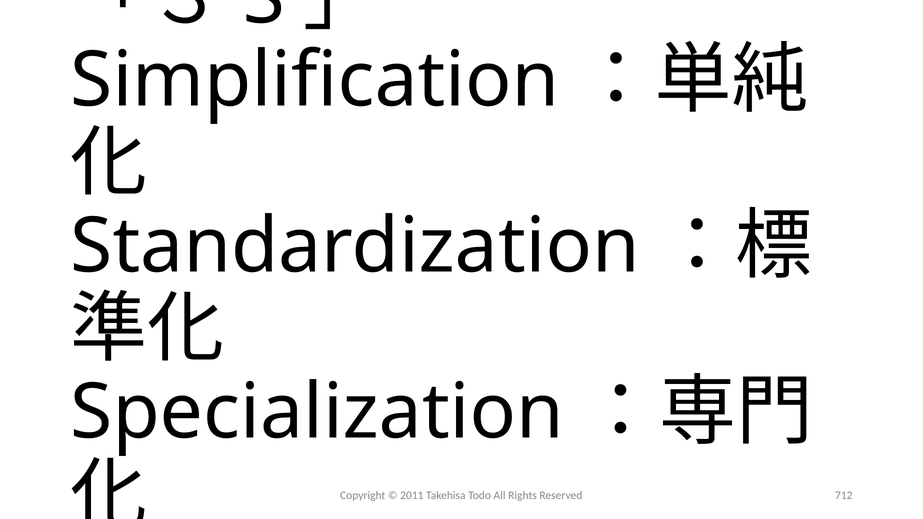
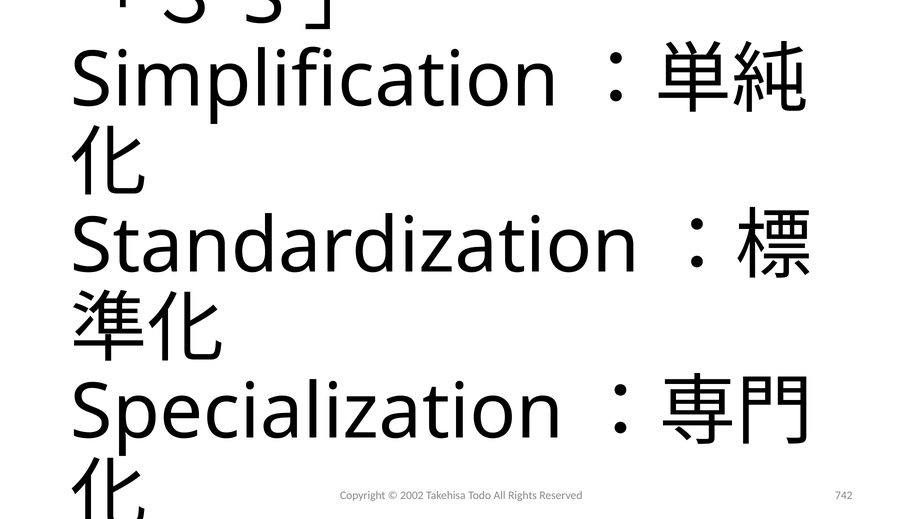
2011: 2011 -> 2002
712: 712 -> 742
